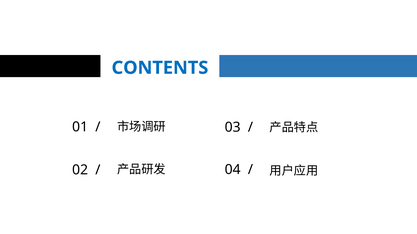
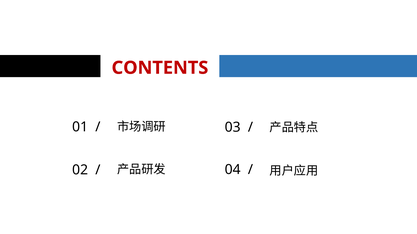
CONTENTS colour: blue -> red
